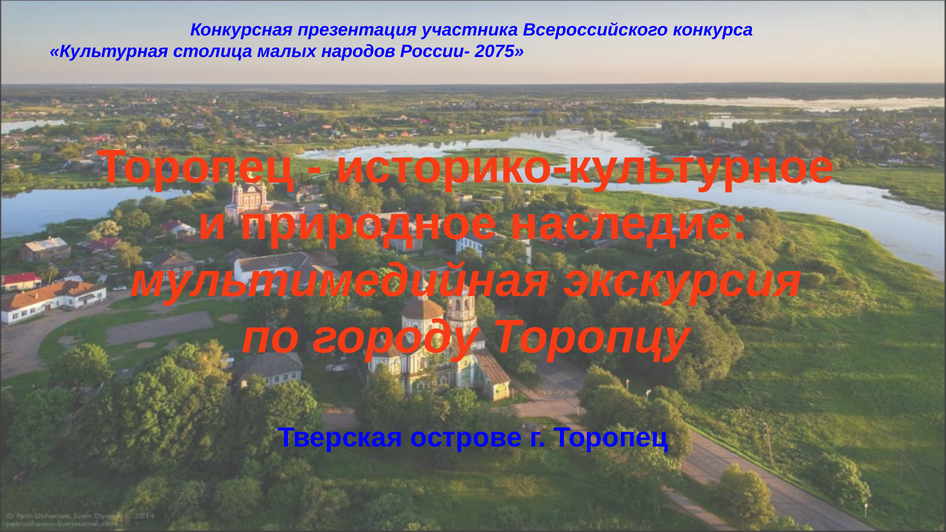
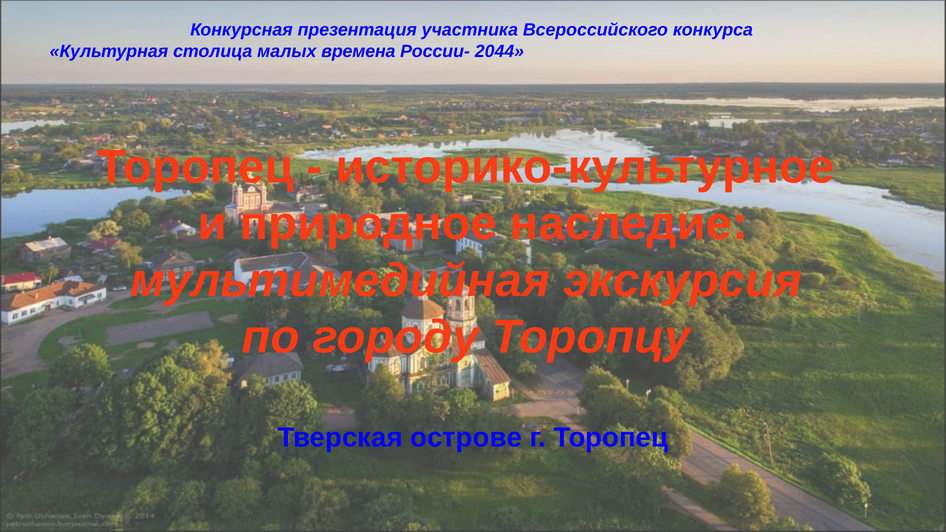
народов: народов -> времена
2075: 2075 -> 2044
